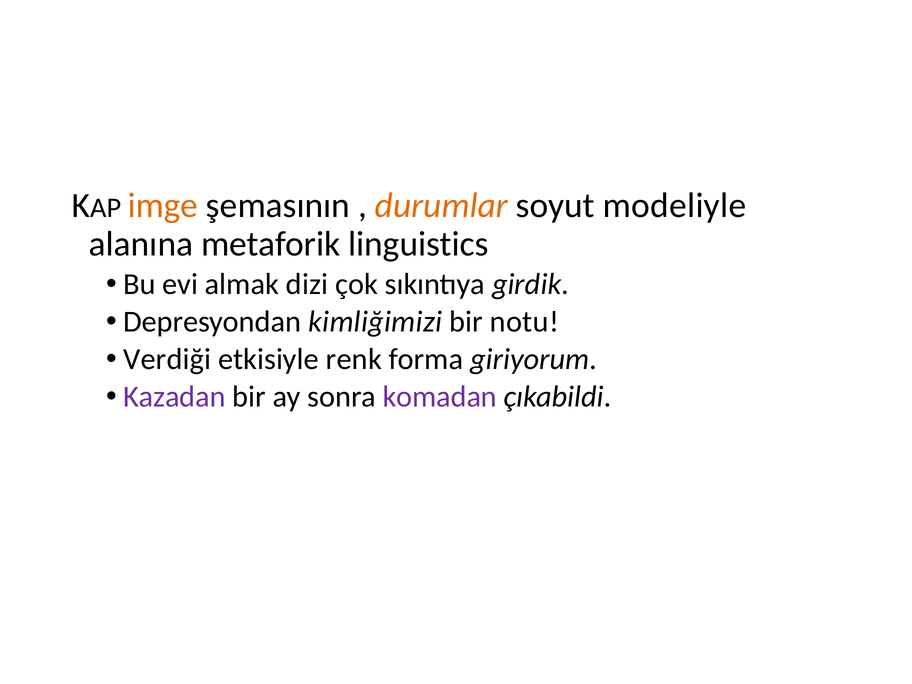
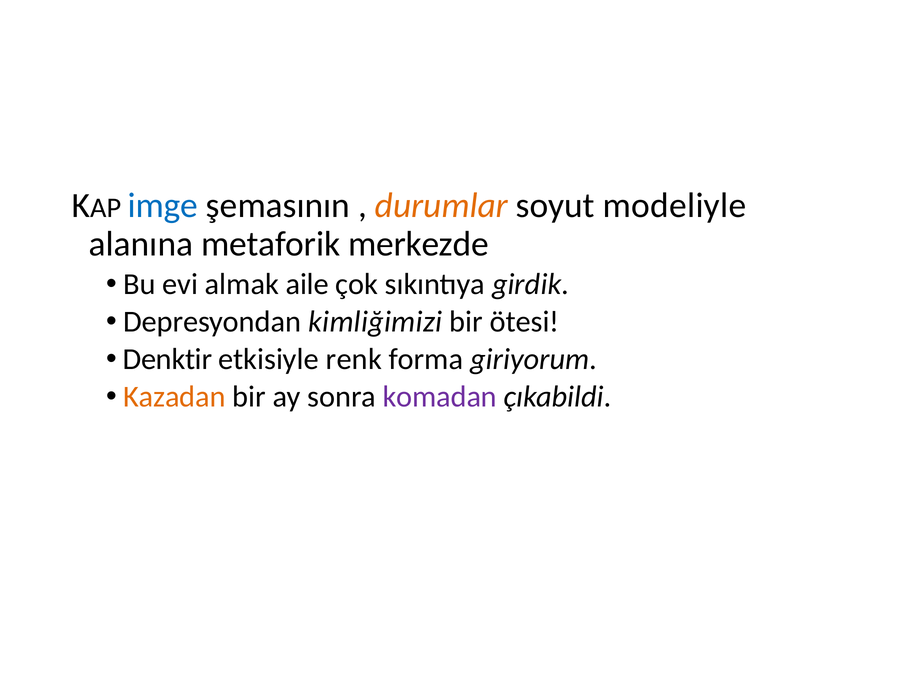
imge colour: orange -> blue
linguistics: linguistics -> merkezde
dizi: dizi -> aile
notu: notu -> ötesi
Verdiği: Verdiği -> Denktir
Kazadan colour: purple -> orange
